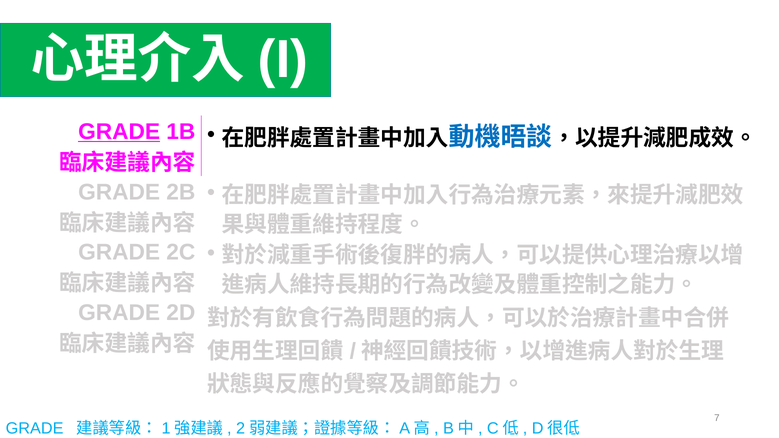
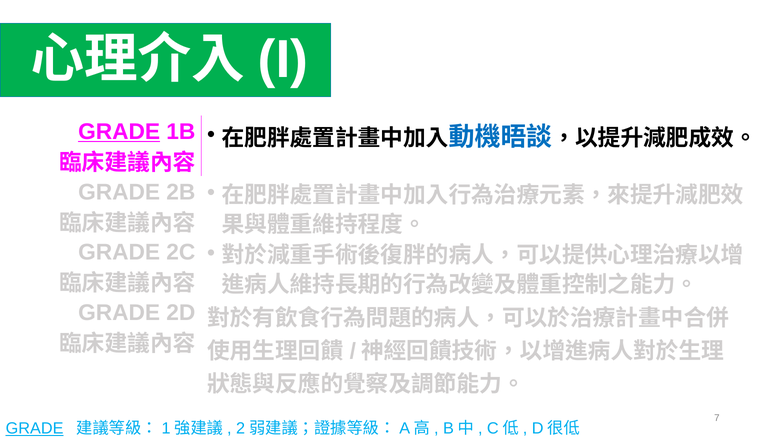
GRADE at (35, 429) underline: none -> present
